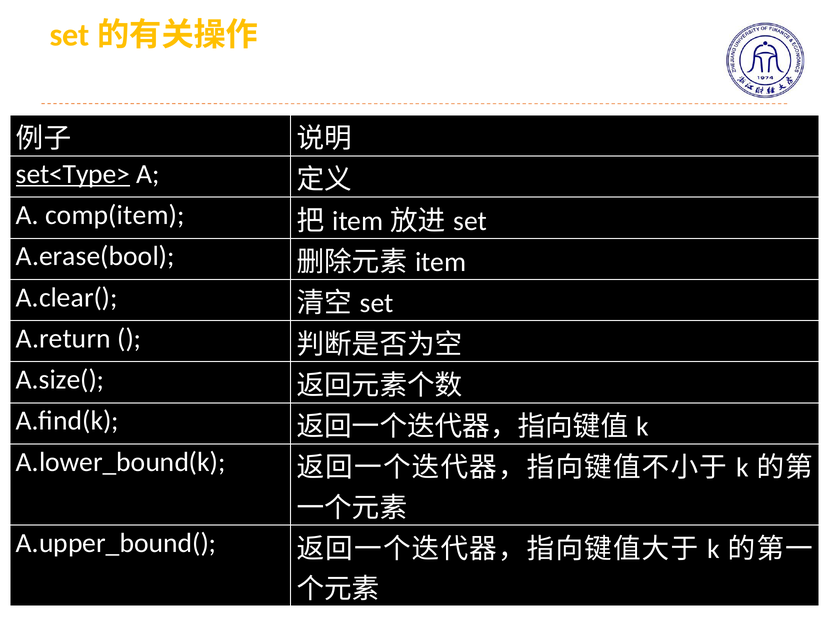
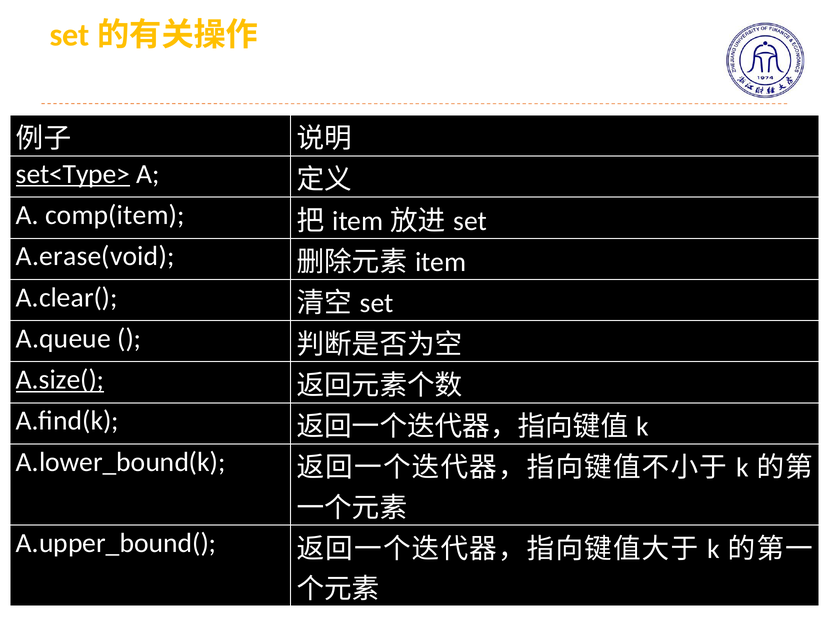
A.erase(bool: A.erase(bool -> A.erase(void
A.return: A.return -> A.queue
A.size( underline: none -> present
